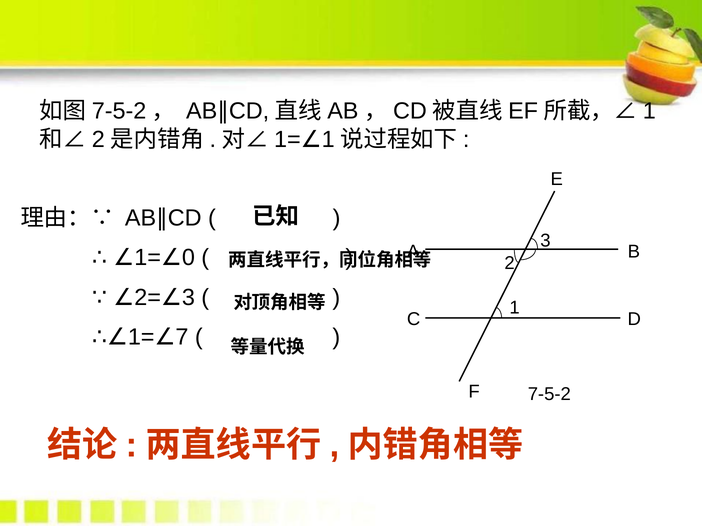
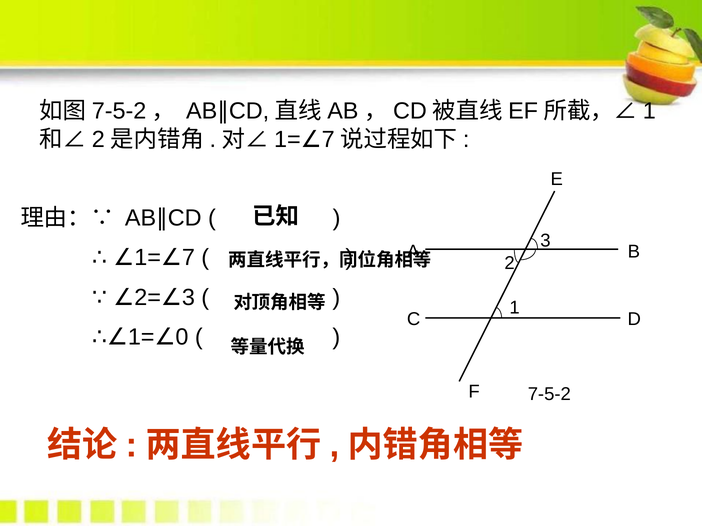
1 at (328, 139): 1 -> 7
0 at (188, 258): 0 -> 7
7: 7 -> 0
